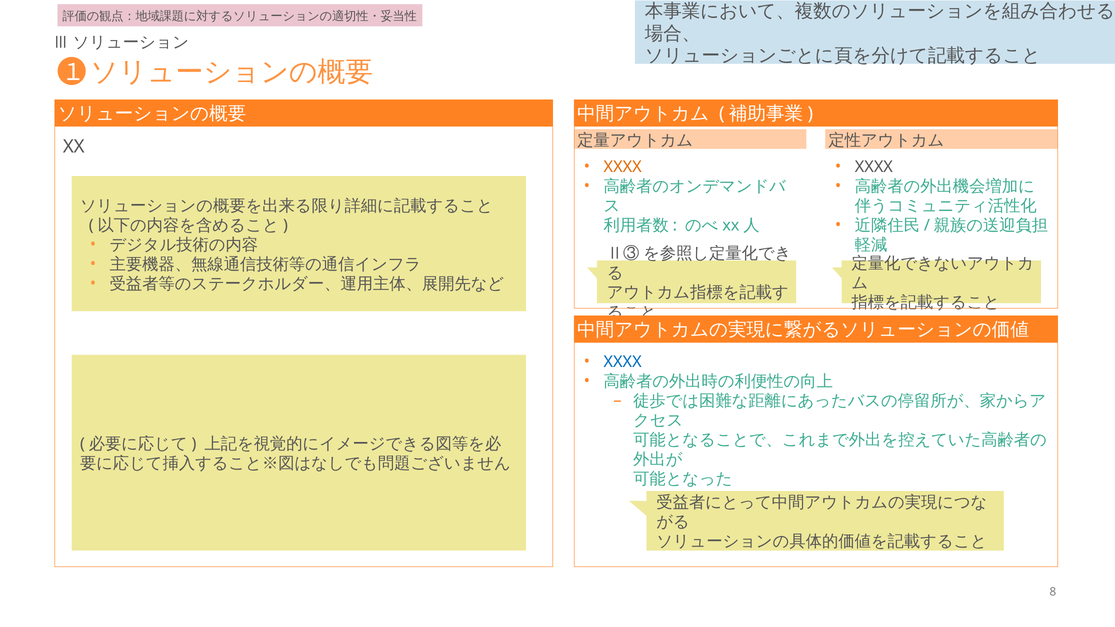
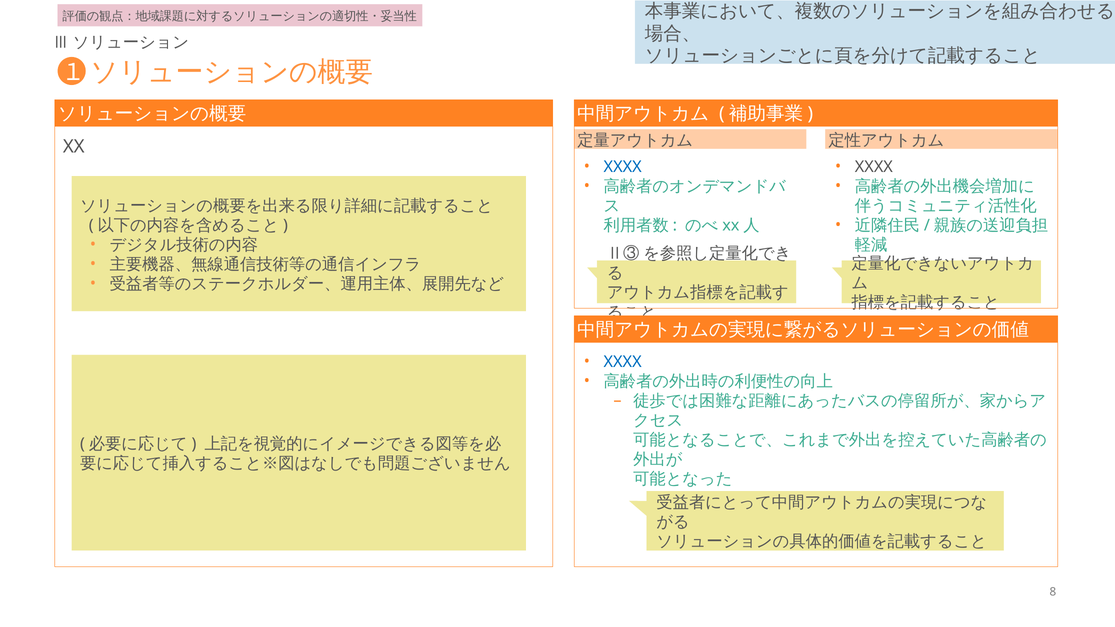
XXXX at (623, 167) colour: orange -> blue
